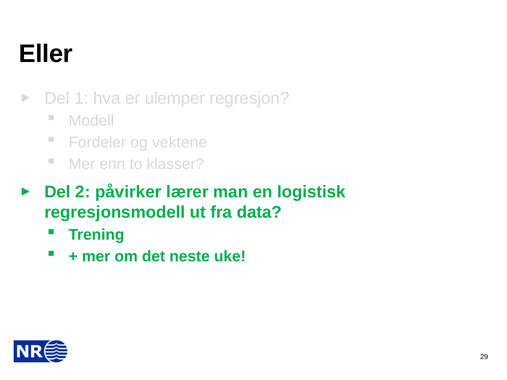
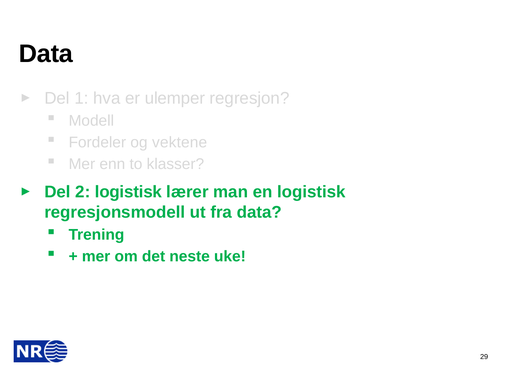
Eller at (46, 54): Eller -> Data
2 påvirker: påvirker -> logistisk
